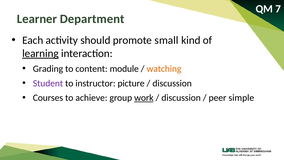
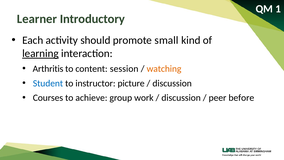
7: 7 -> 1
Department: Department -> Introductory
Grading: Grading -> Arthritis
module: module -> session
Student colour: purple -> blue
work underline: present -> none
simple: simple -> before
